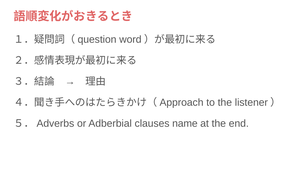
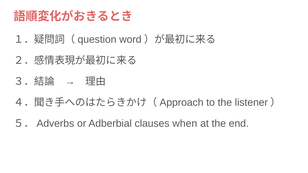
name: name -> when
